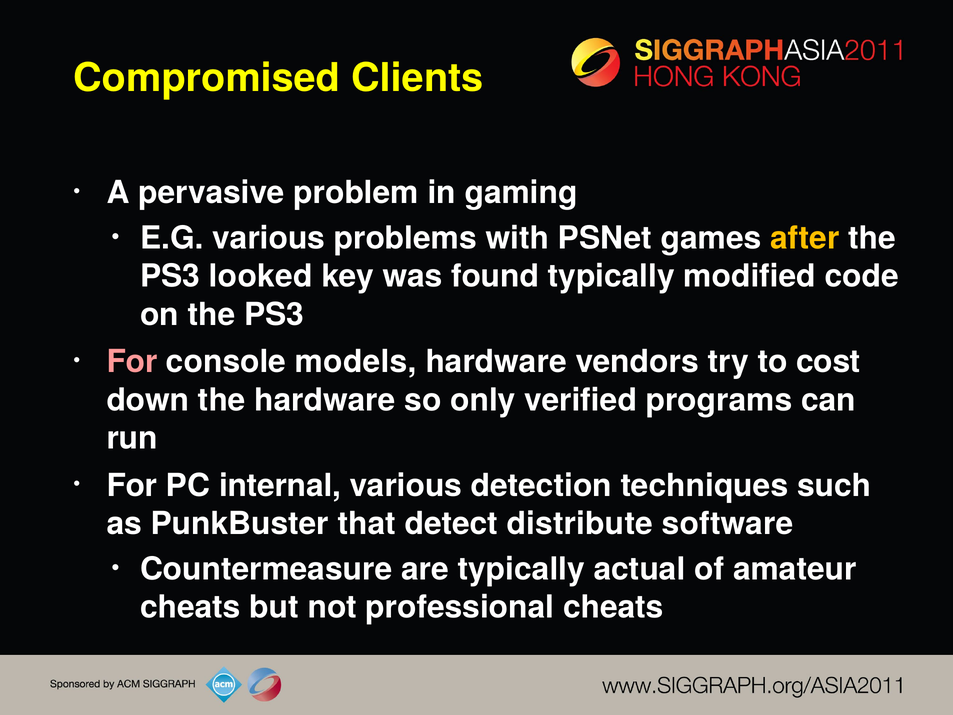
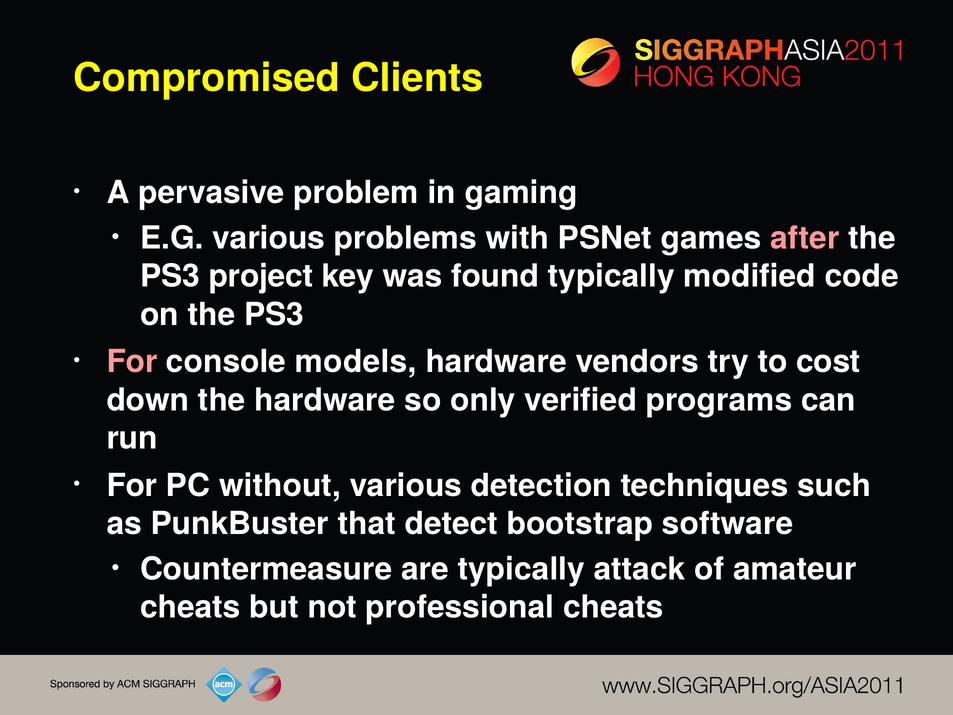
after colour: yellow -> pink
looked: looked -> project
internal: internal -> without
distribute: distribute -> bootstrap
actual: actual -> attack
